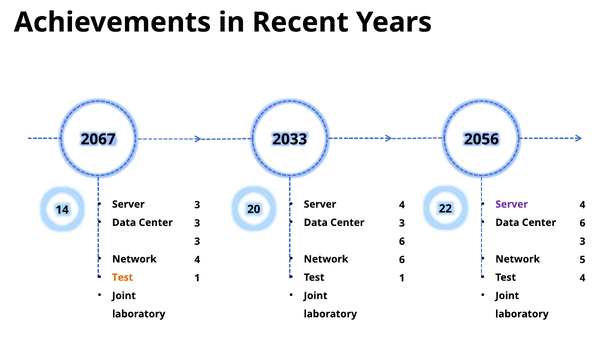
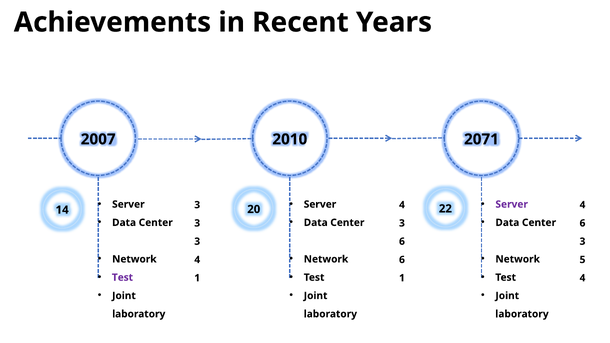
2067: 2067 -> 2007
2033: 2033 -> 2010
2056: 2056 -> 2071
Test at (122, 278) colour: orange -> purple
